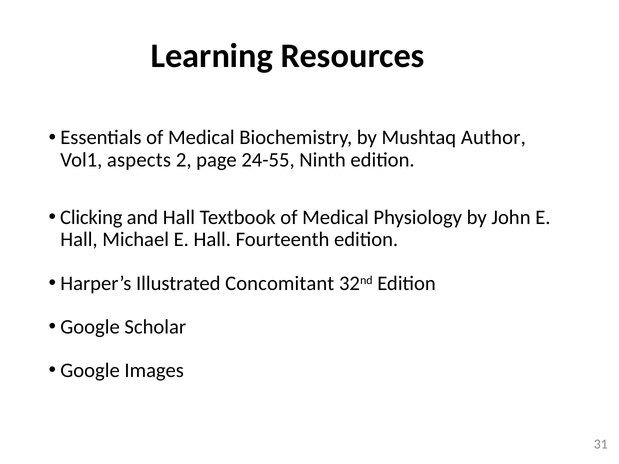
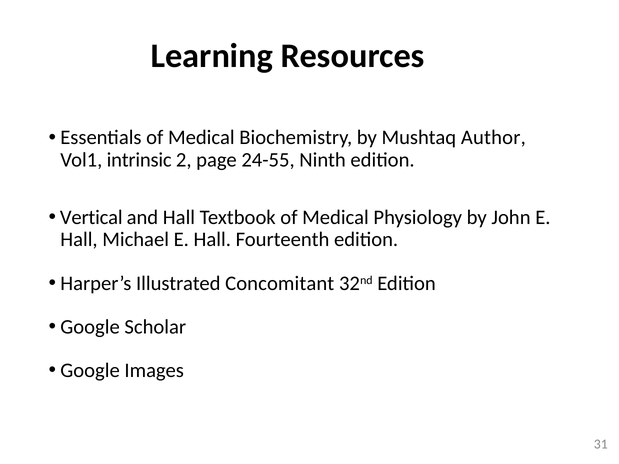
aspects: aspects -> intrinsic
Clicking: Clicking -> Vertical
